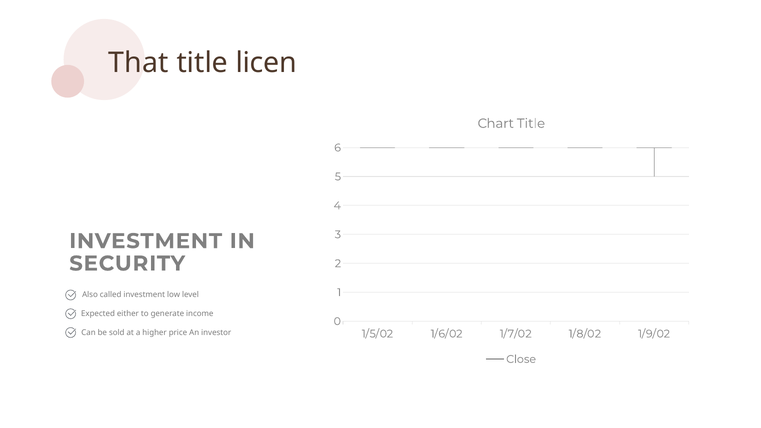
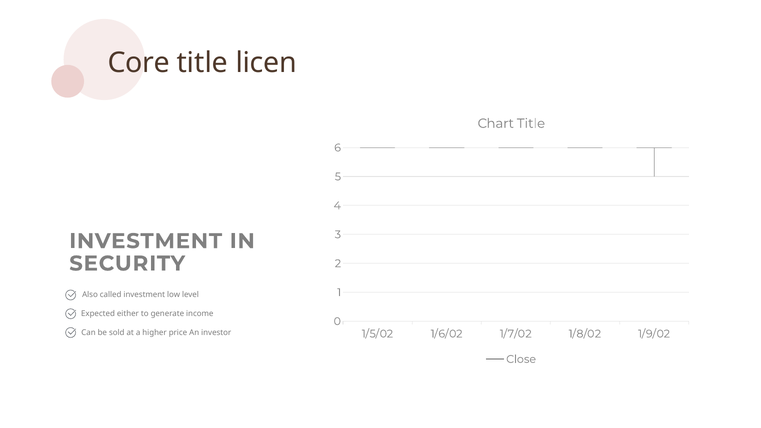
That: That -> Core
